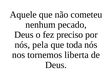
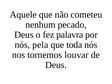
preciso: preciso -> palavra
liberta: liberta -> louvar
